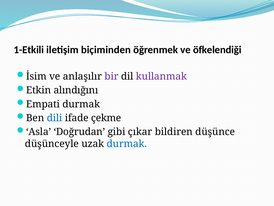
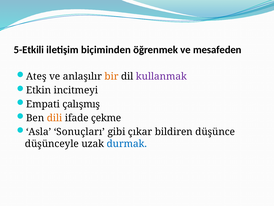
1-Etkili: 1-Etkili -> 5-Etkili
öfkelendiği: öfkelendiği -> mesafeden
İsim: İsim -> Ateş
bir colour: purple -> orange
alındığını: alındığını -> incitmeyi
Empati durmak: durmak -> çalışmış
dili colour: blue -> orange
Doğrudan: Doğrudan -> Sonuçları
